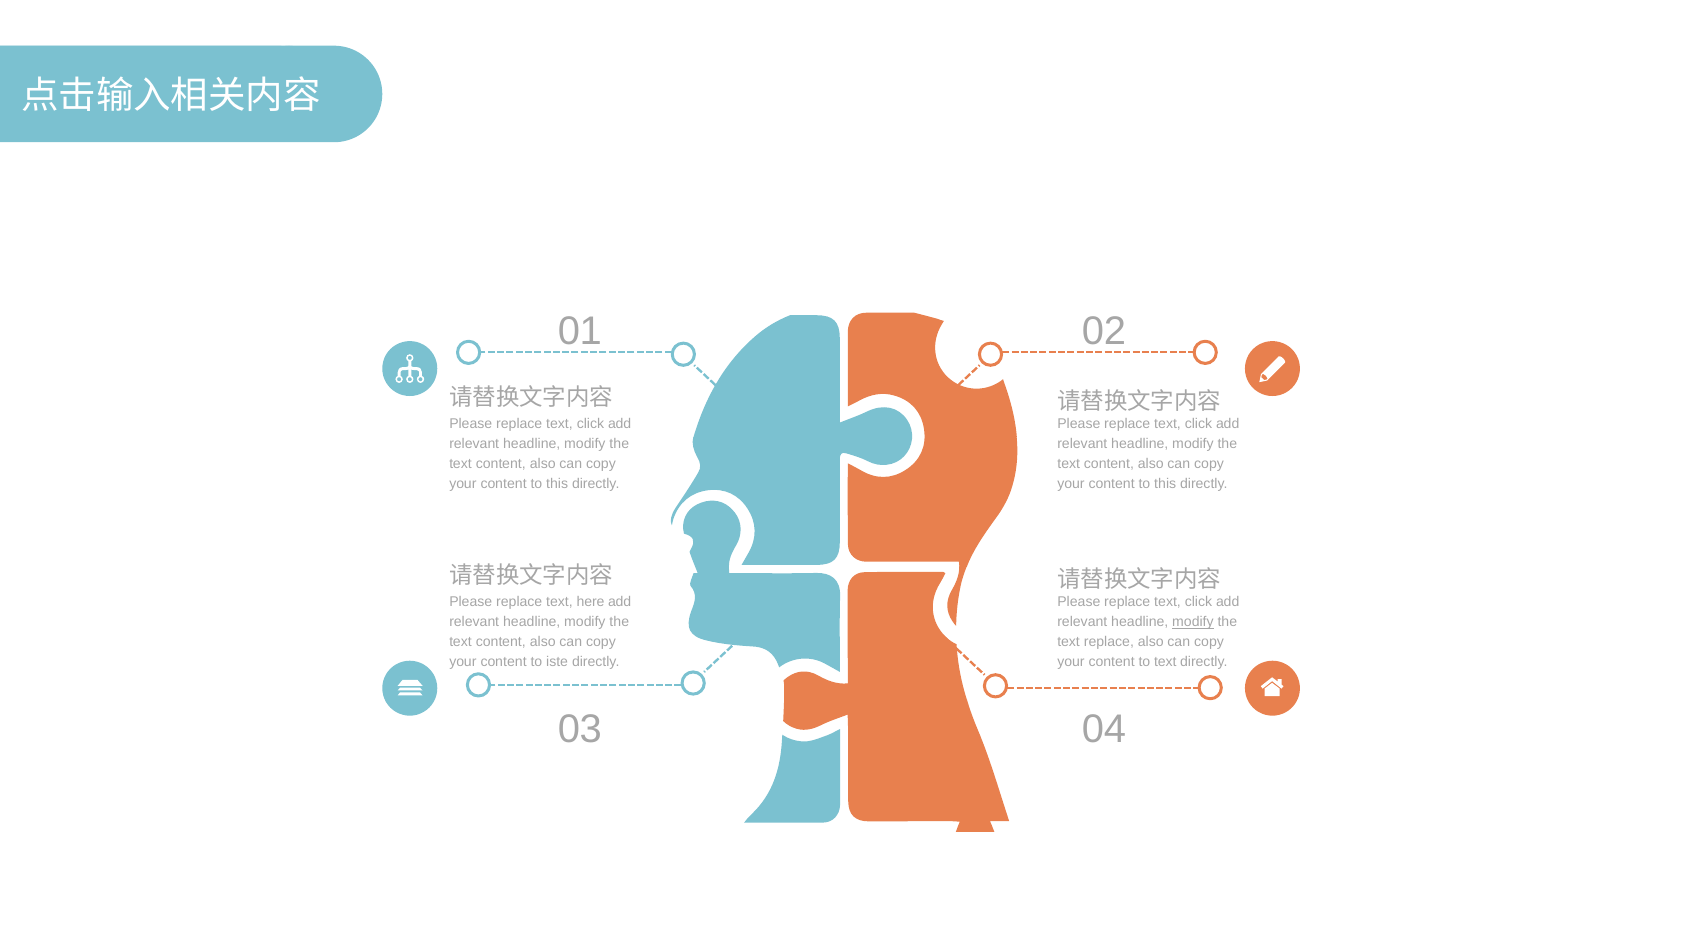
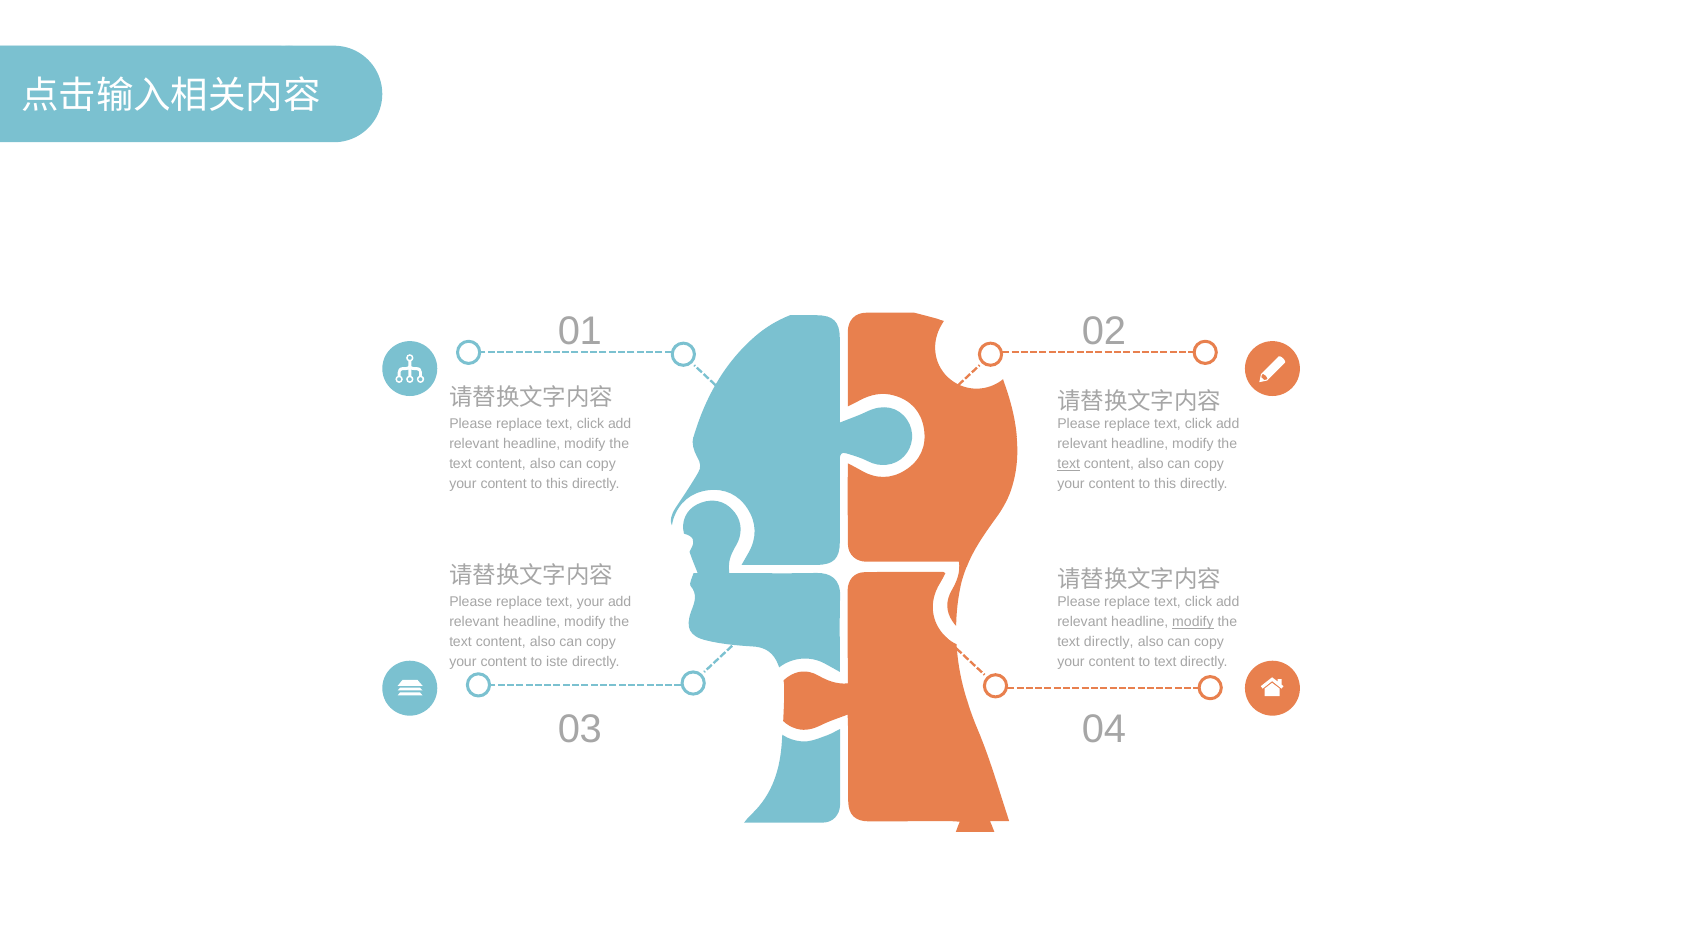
text at (1069, 464) underline: none -> present
text here: here -> your
replace at (1109, 642): replace -> directly
